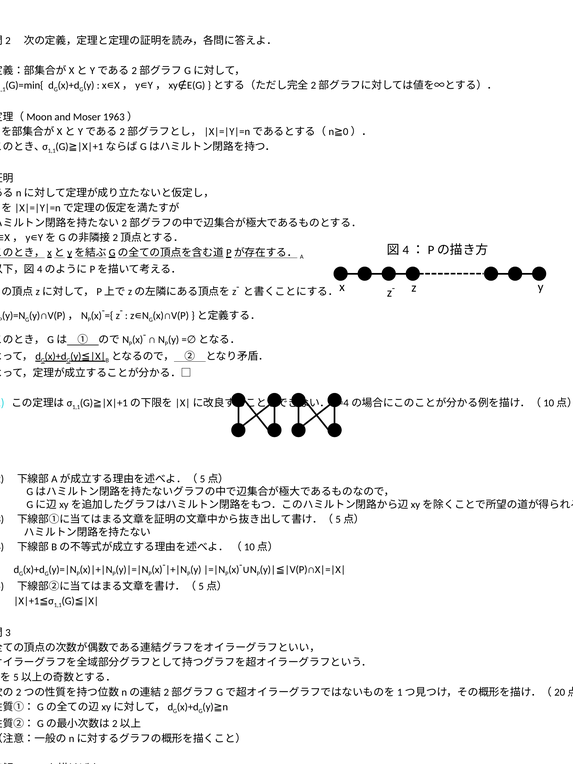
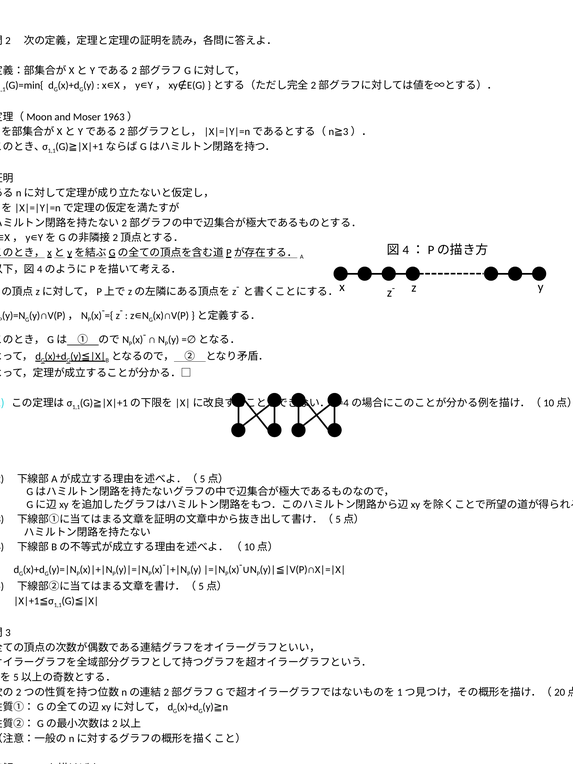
0 at (346, 132): 0 -> 3
